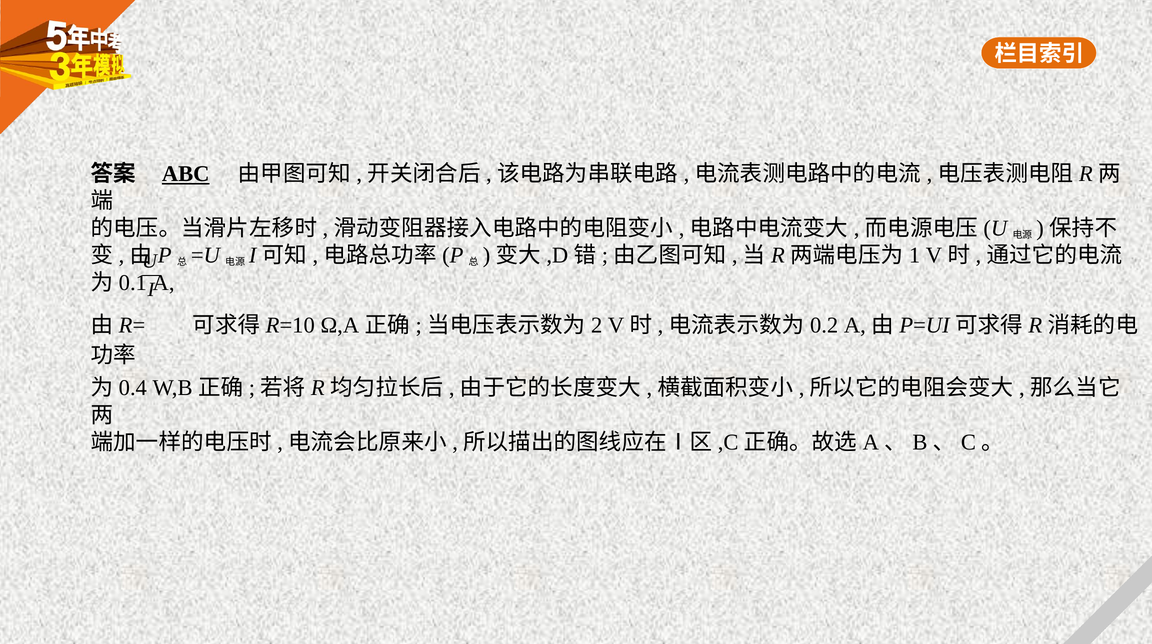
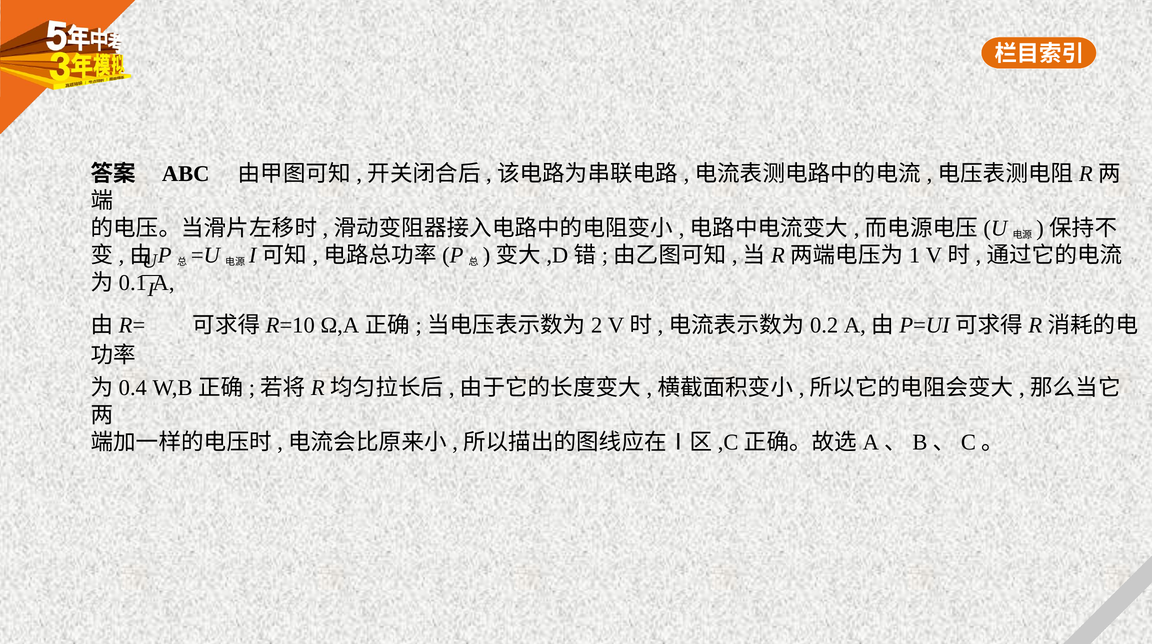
ABC underline: present -> none
